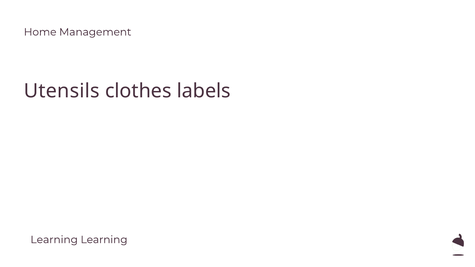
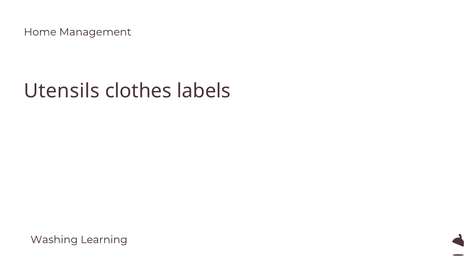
Learning at (54, 240): Learning -> Washing
